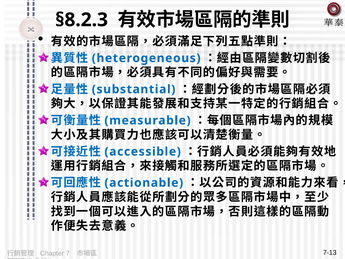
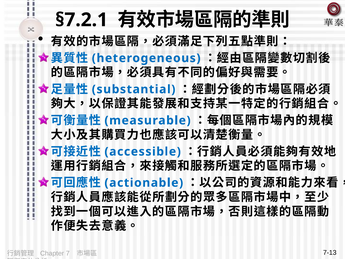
§8.2.3: §8.2.3 -> §7.2.1
